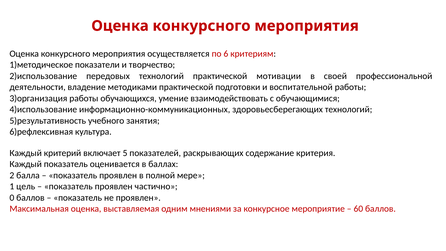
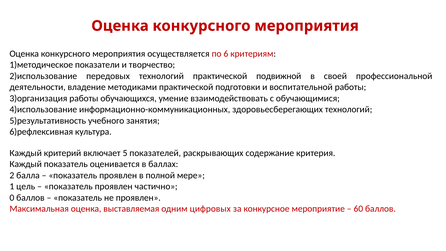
мотивации: мотивации -> подвижной
мнениями: мнениями -> цифровых
